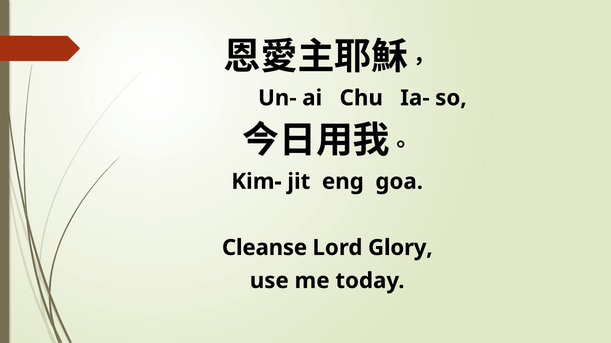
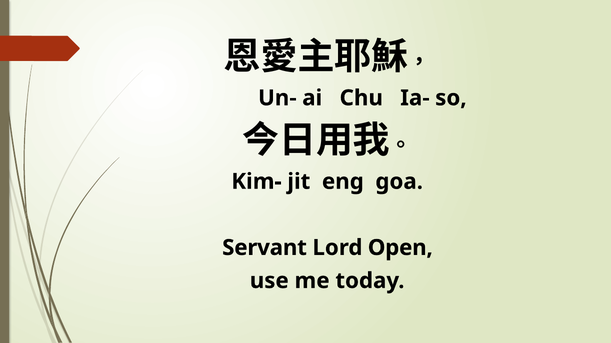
Cleanse: Cleanse -> Servant
Glory: Glory -> Open
